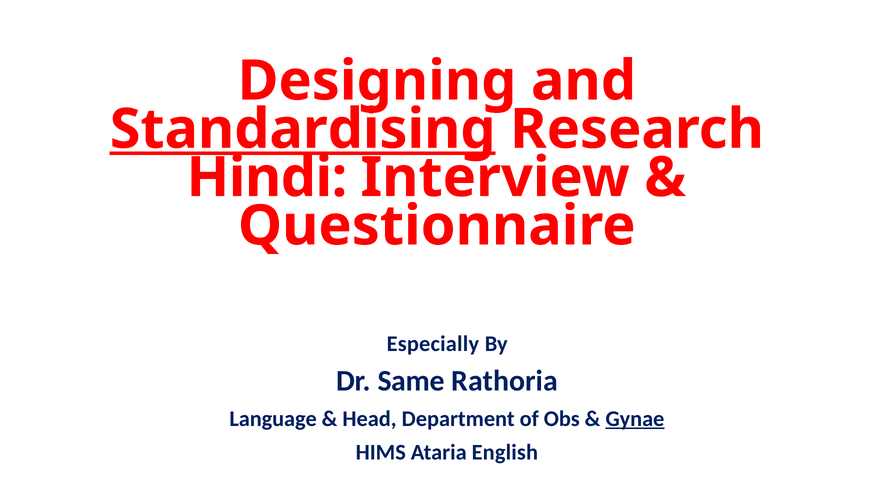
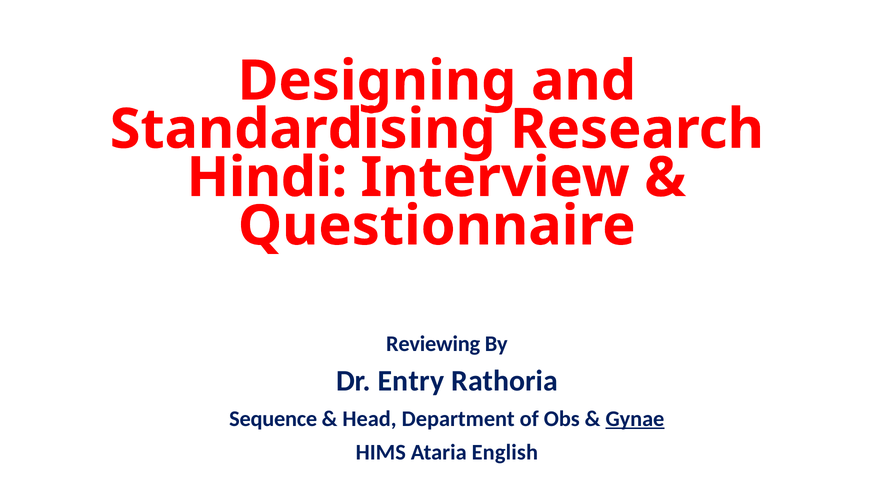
Standardising underline: present -> none
Especially: Especially -> Reviewing
Same: Same -> Entry
Language: Language -> Sequence
